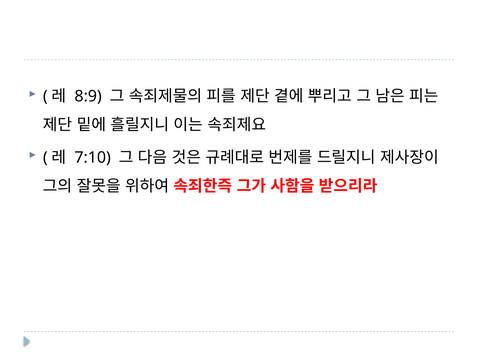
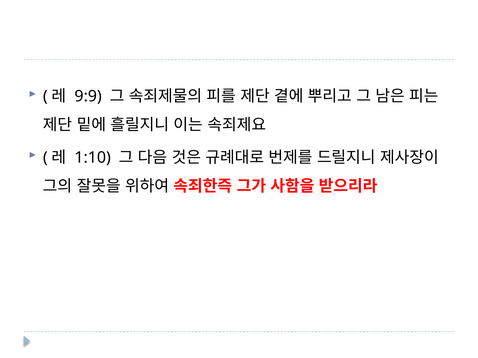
8:9: 8:9 -> 9:9
7:10: 7:10 -> 1:10
